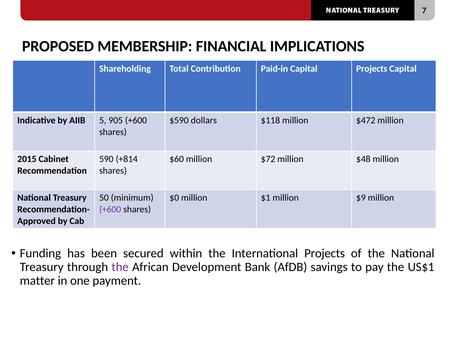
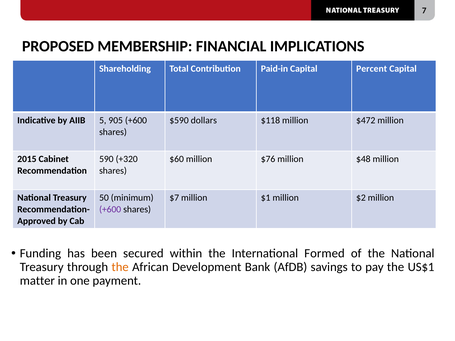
Capital Projects: Projects -> Percent
+814: +814 -> +320
$72: $72 -> $76
$0: $0 -> $7
$9: $9 -> $2
International Projects: Projects -> Formed
the at (120, 267) colour: purple -> orange
